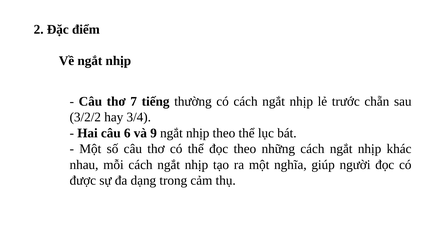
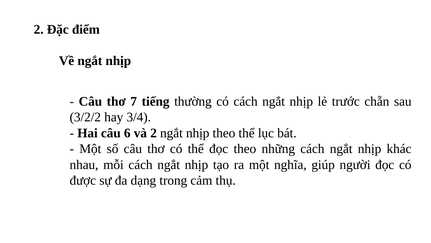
và 9: 9 -> 2
